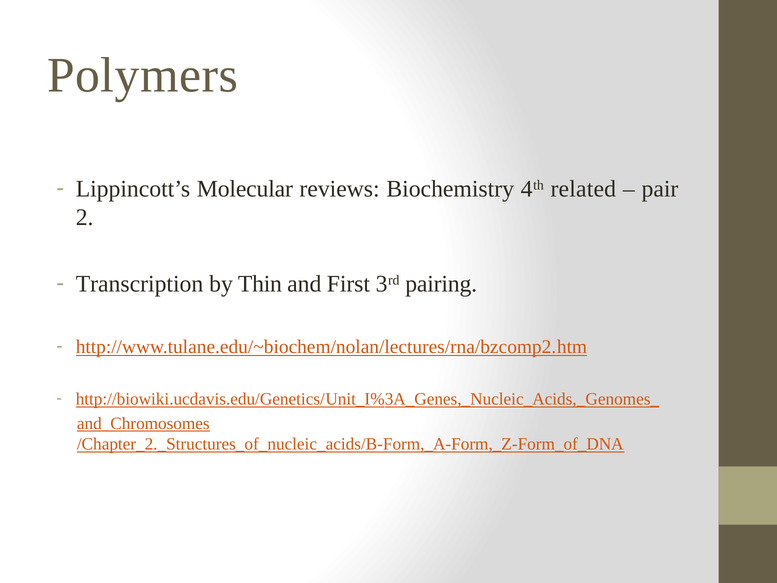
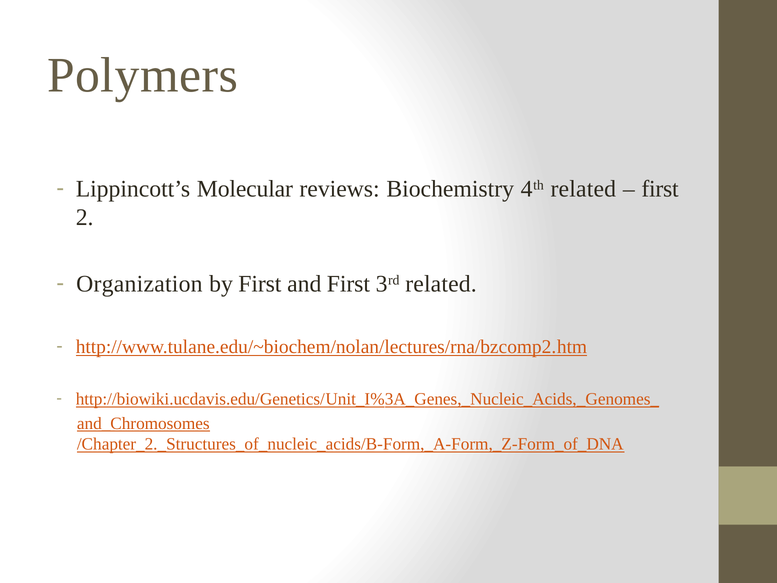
pair at (660, 189): pair -> first
Transcription: Transcription -> Organization
by Thin: Thin -> First
3rd pairing: pairing -> related
